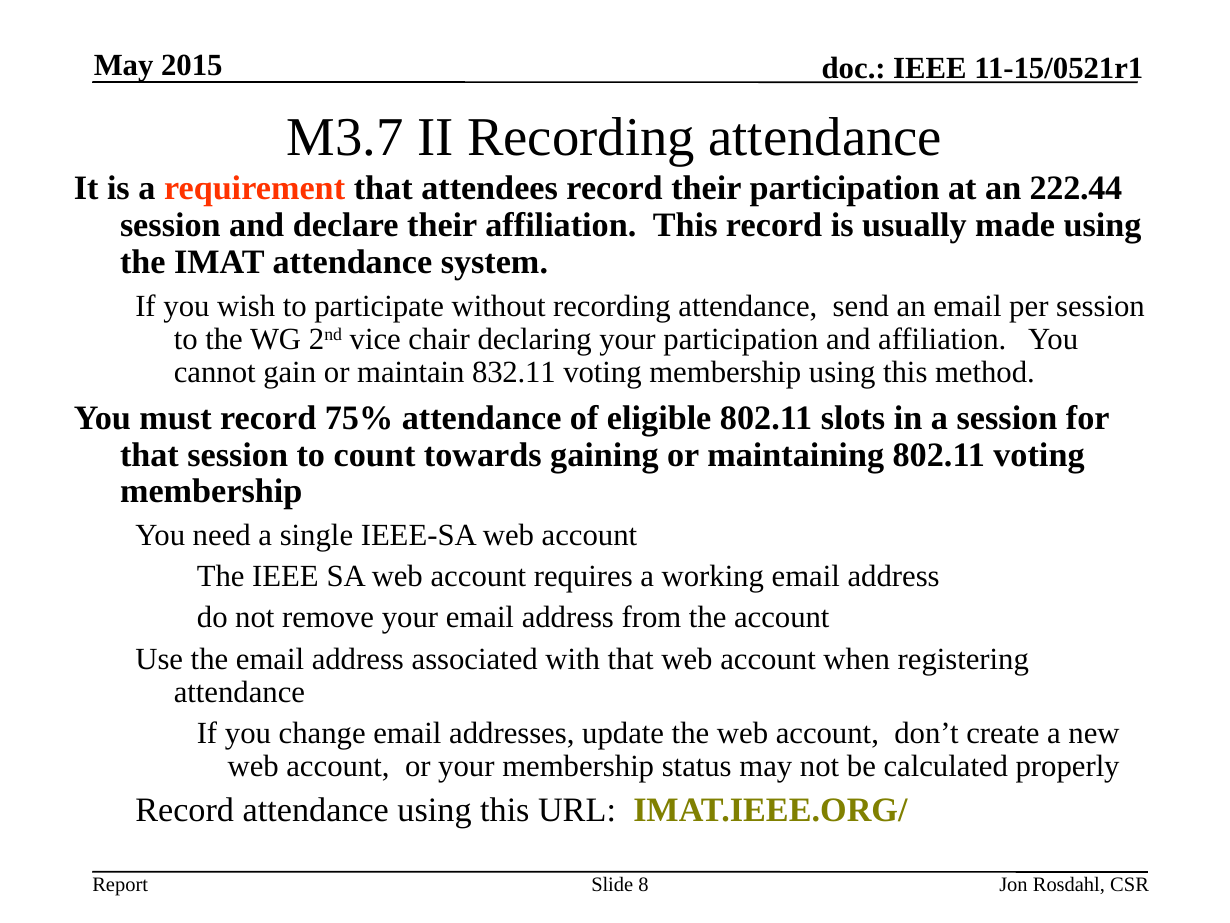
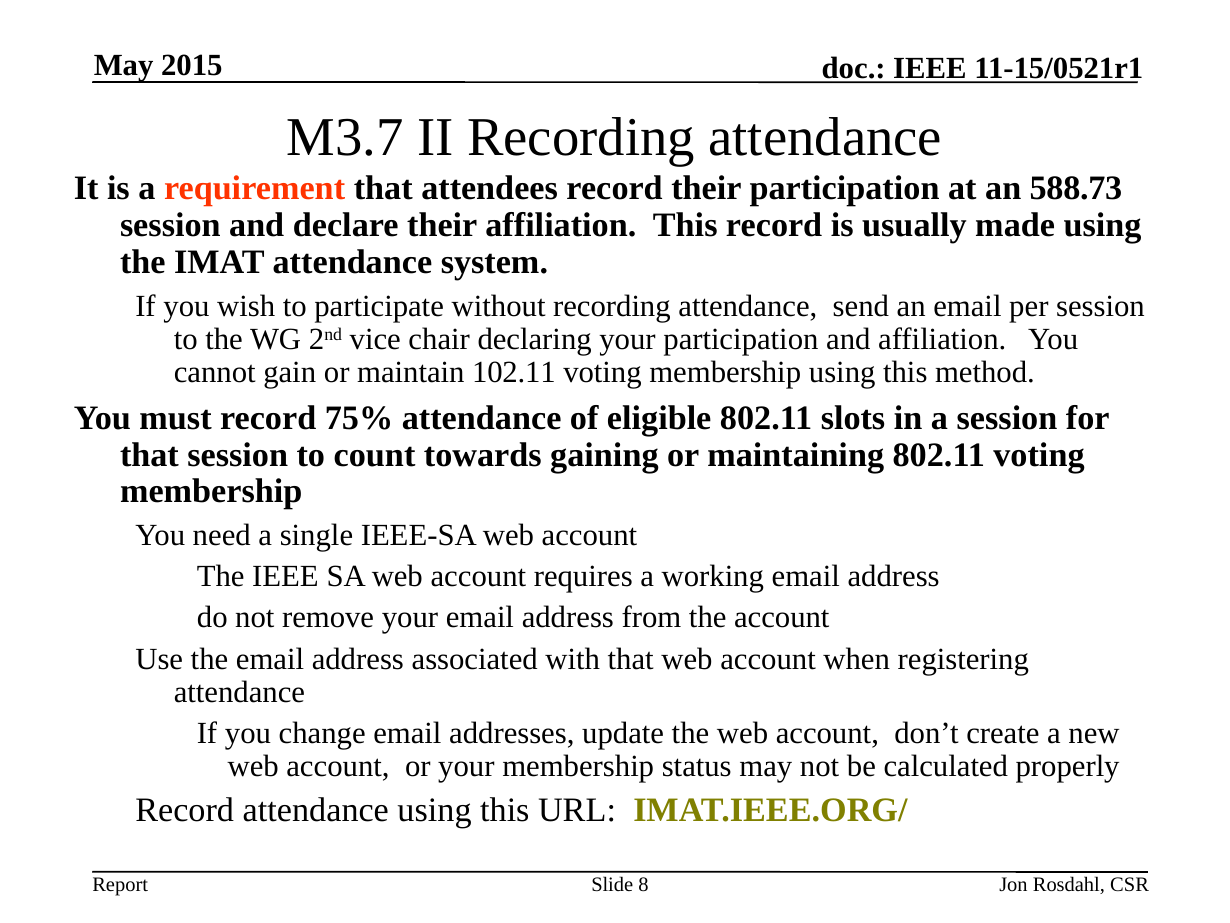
222.44: 222.44 -> 588.73
832.11: 832.11 -> 102.11
